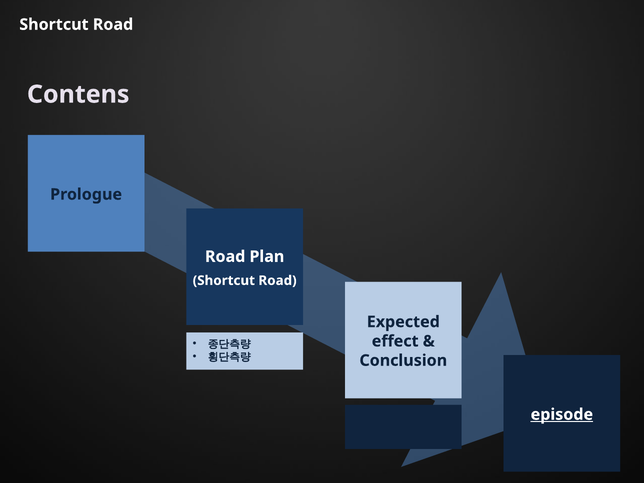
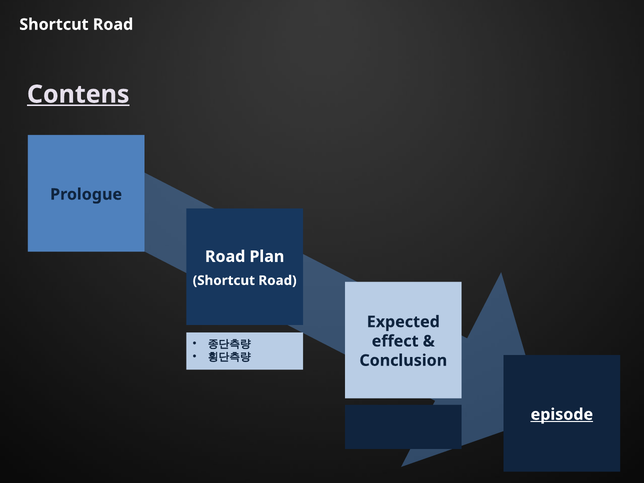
Contens underline: none -> present
